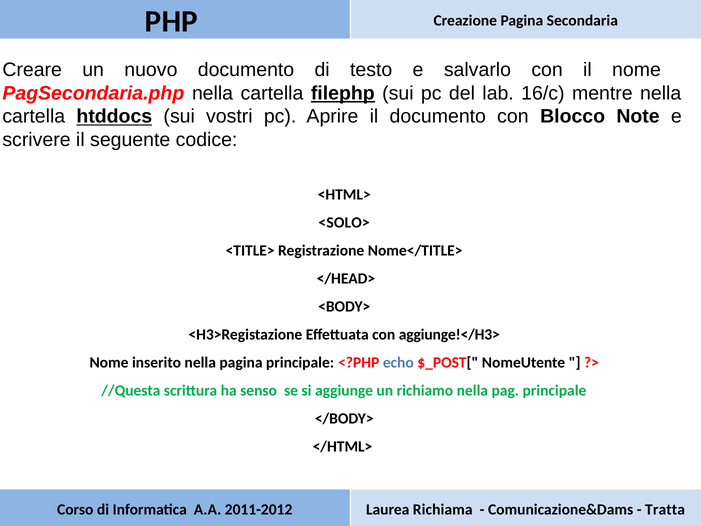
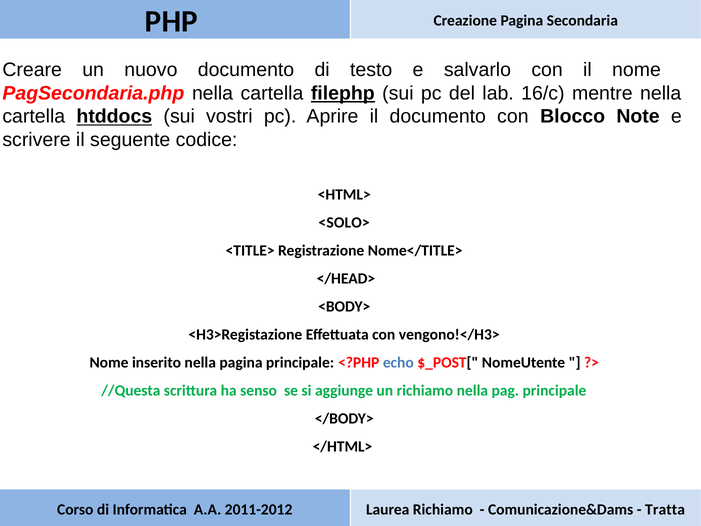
aggiunge!</H3>: aggiunge!</H3> -> vengono!</H3>
Laurea Richiama: Richiama -> Richiamo
